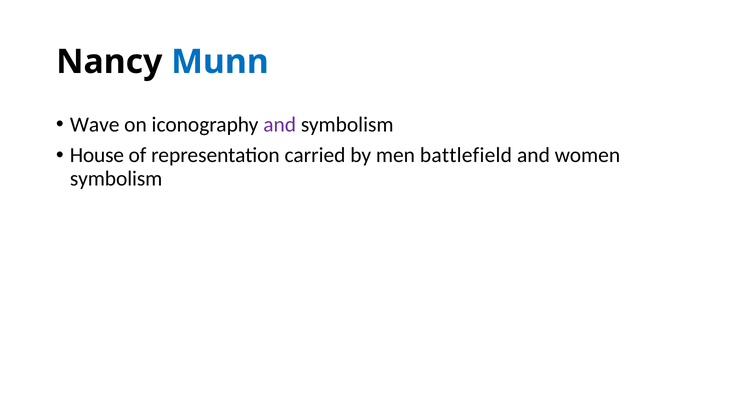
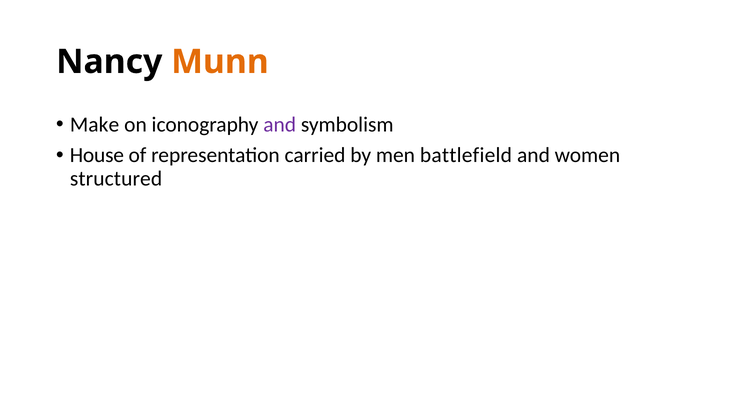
Munn colour: blue -> orange
Wave: Wave -> Make
symbolism at (116, 178): symbolism -> structured
